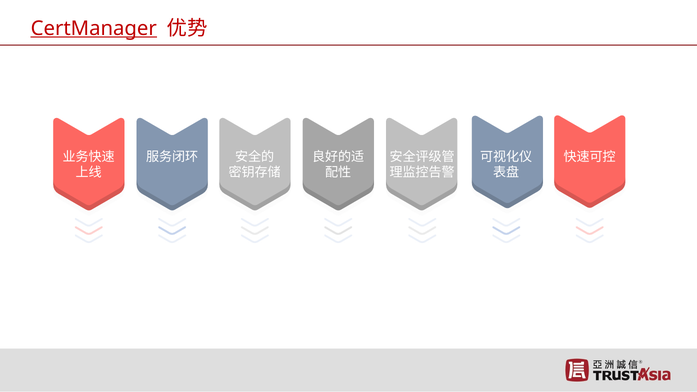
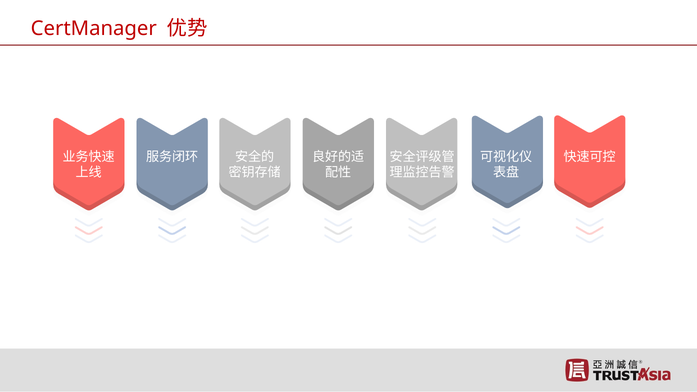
CertManager underline: present -> none
